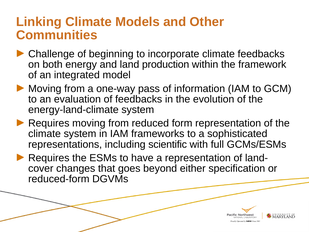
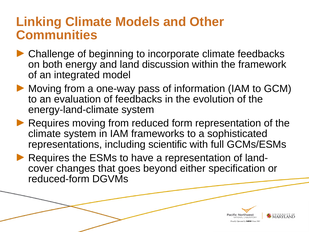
production: production -> discussion
